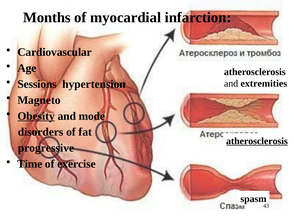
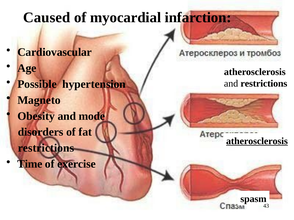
Months: Months -> Caused
Sessions: Sessions -> Possible
and extremities: extremities -> restrictions
Obesity underline: present -> none
progressive at (46, 148): progressive -> restrictions
